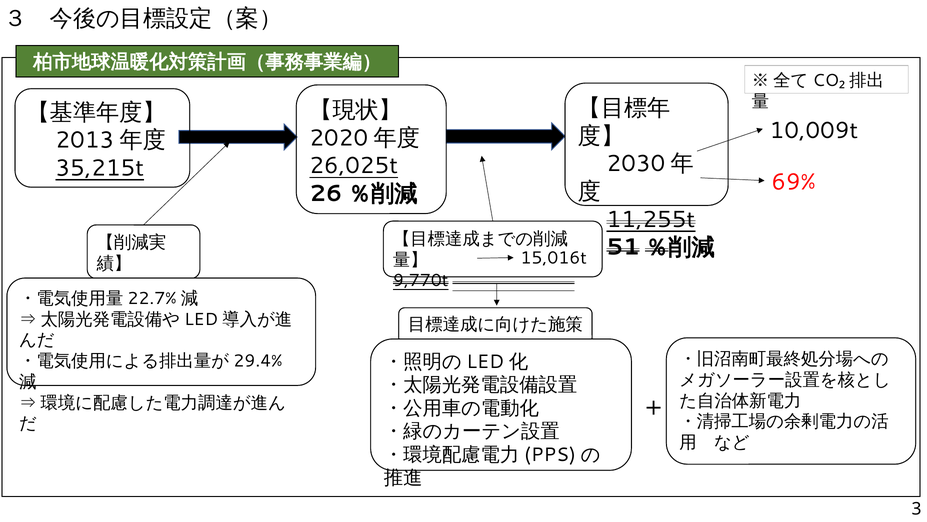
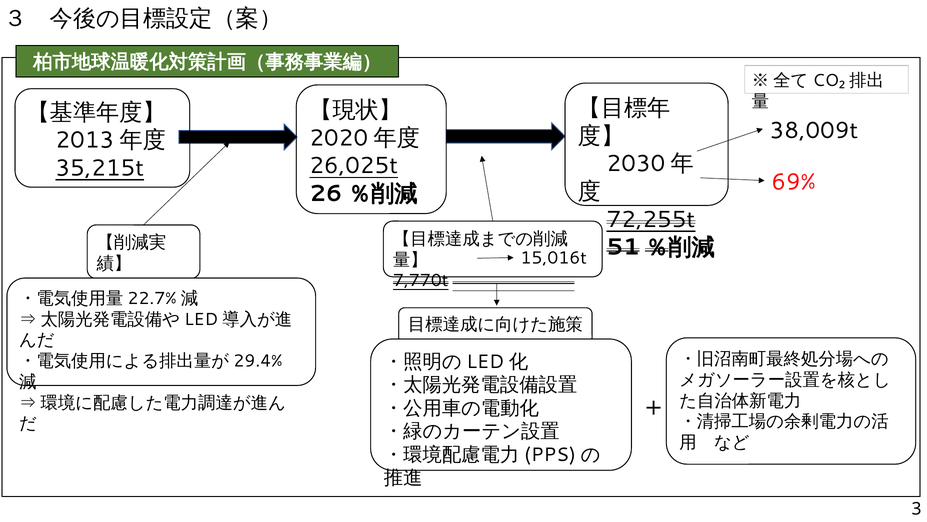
10,009t: 10,009t -> 38,009t
11,255t: 11,255t -> 72,255t
9,770t: 9,770t -> 7,770t
